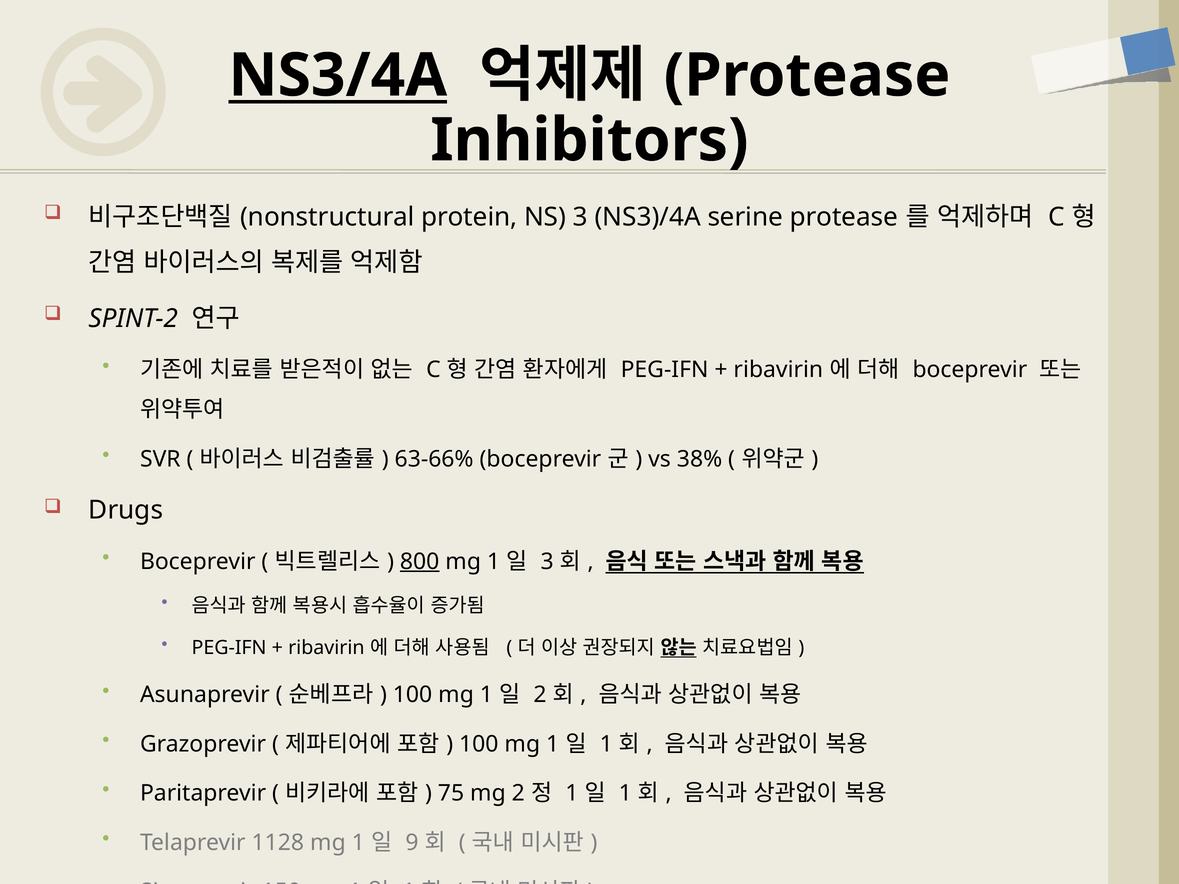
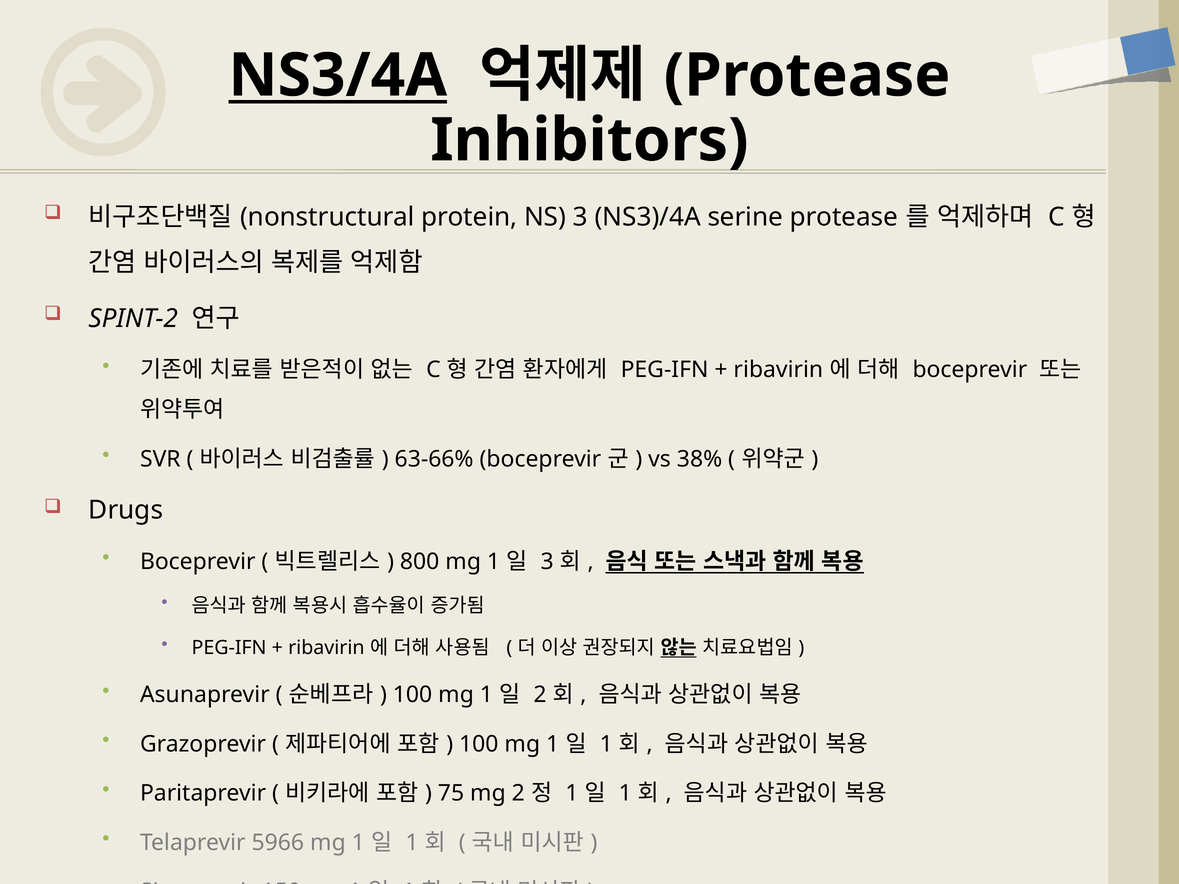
800 underline: present -> none
1128: 1128 -> 5966
9 at (412, 843): 9 -> 1
